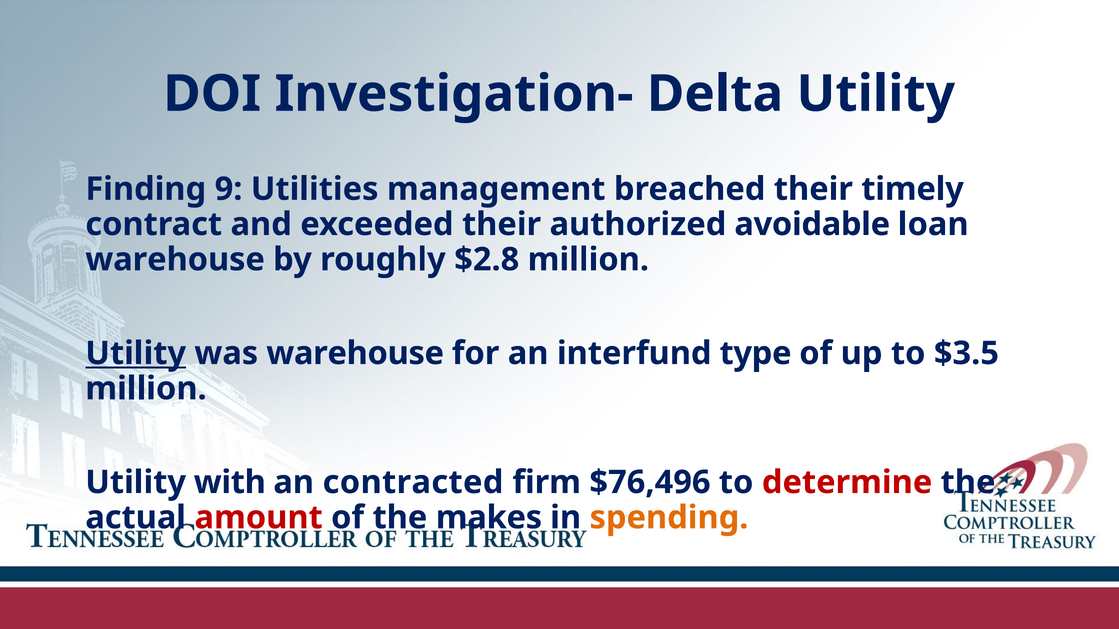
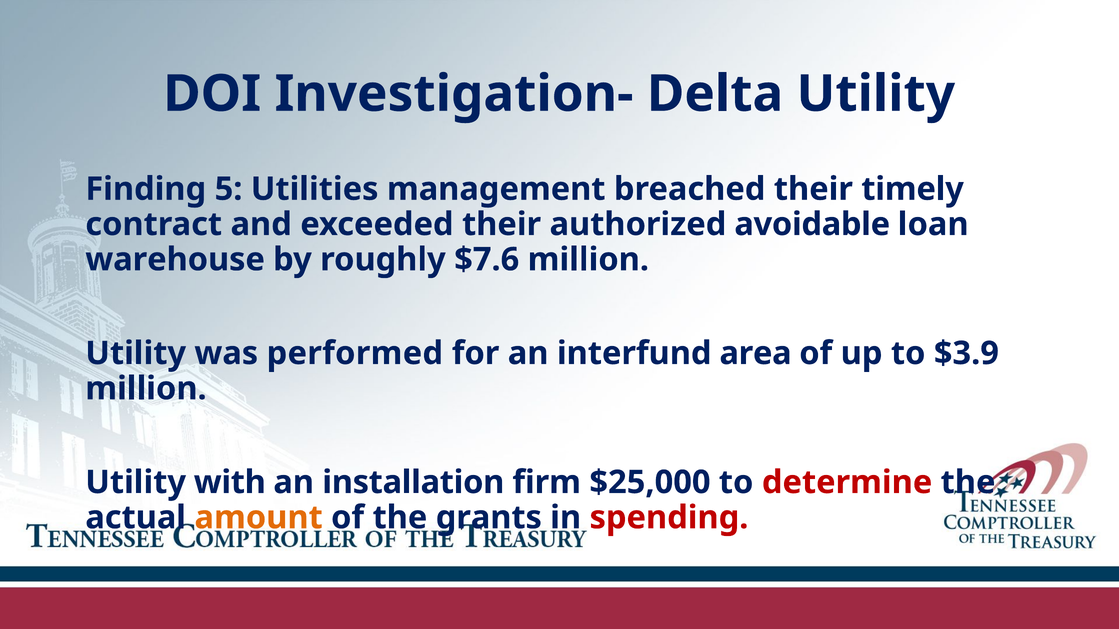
9: 9 -> 5
$2.8: $2.8 -> $7.6
Utility at (136, 354) underline: present -> none
was warehouse: warehouse -> performed
type: type -> area
$3.5: $3.5 -> $3.9
contracted: contracted -> installation
$76,496: $76,496 -> $25,000
amount colour: red -> orange
makes: makes -> grants
spending colour: orange -> red
